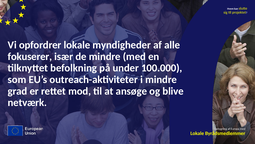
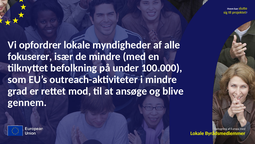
netværk: netværk -> gennem
